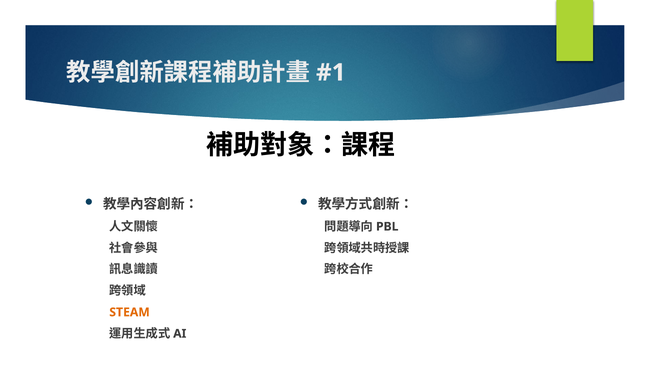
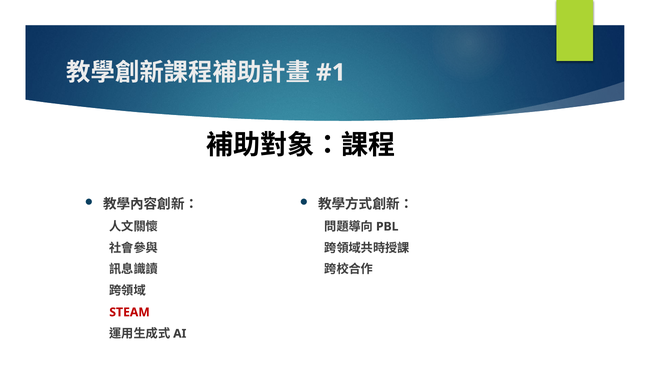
STEAM colour: orange -> red
